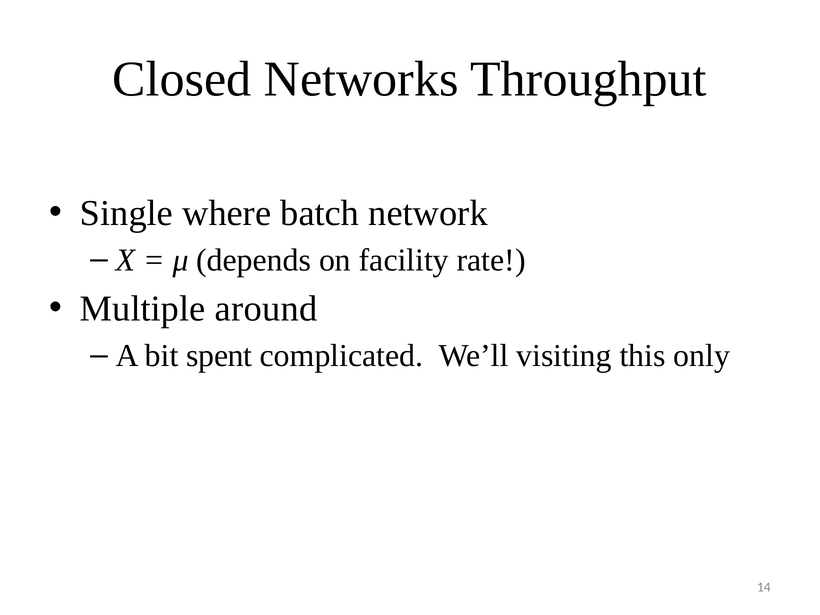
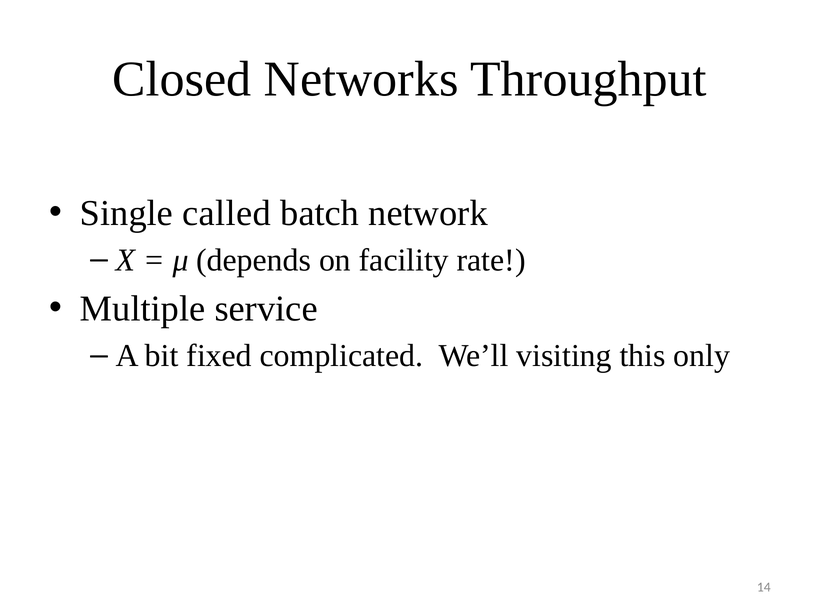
where: where -> called
around: around -> service
spent: spent -> fixed
